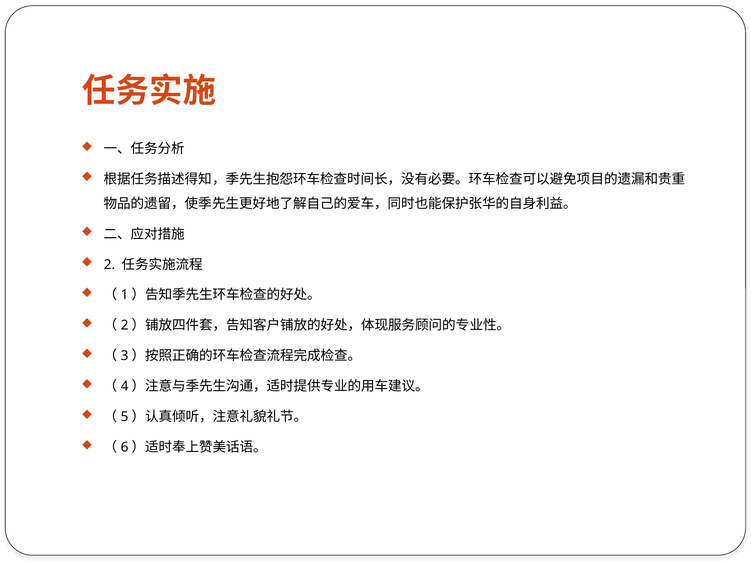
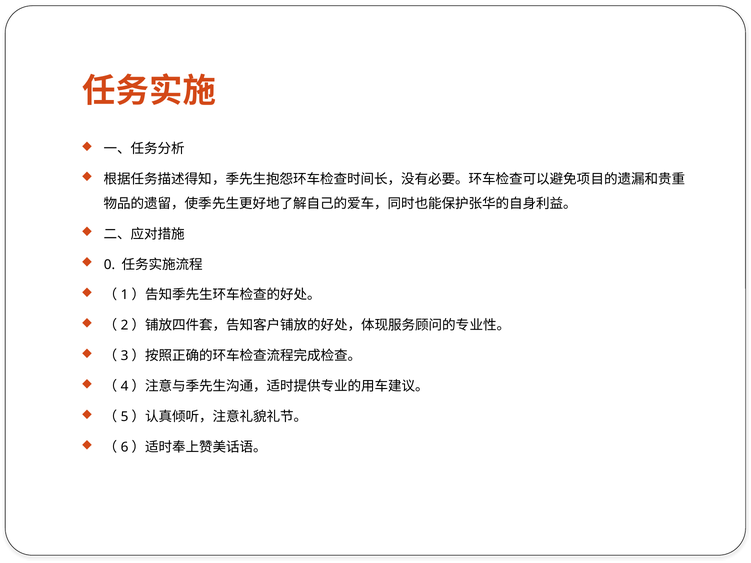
2: 2 -> 0
